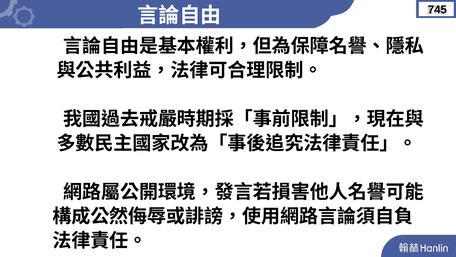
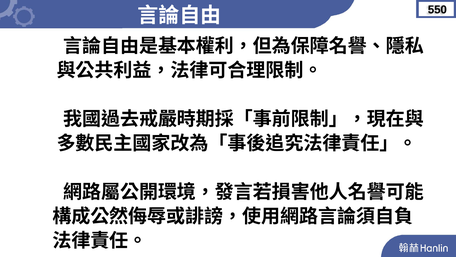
745: 745 -> 550
